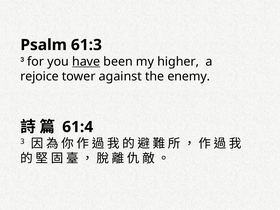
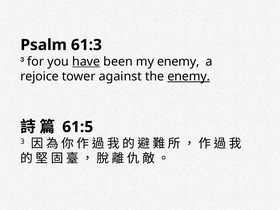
my higher: higher -> enemy
enemy at (189, 76) underline: none -> present
61:4: 61:4 -> 61:5
